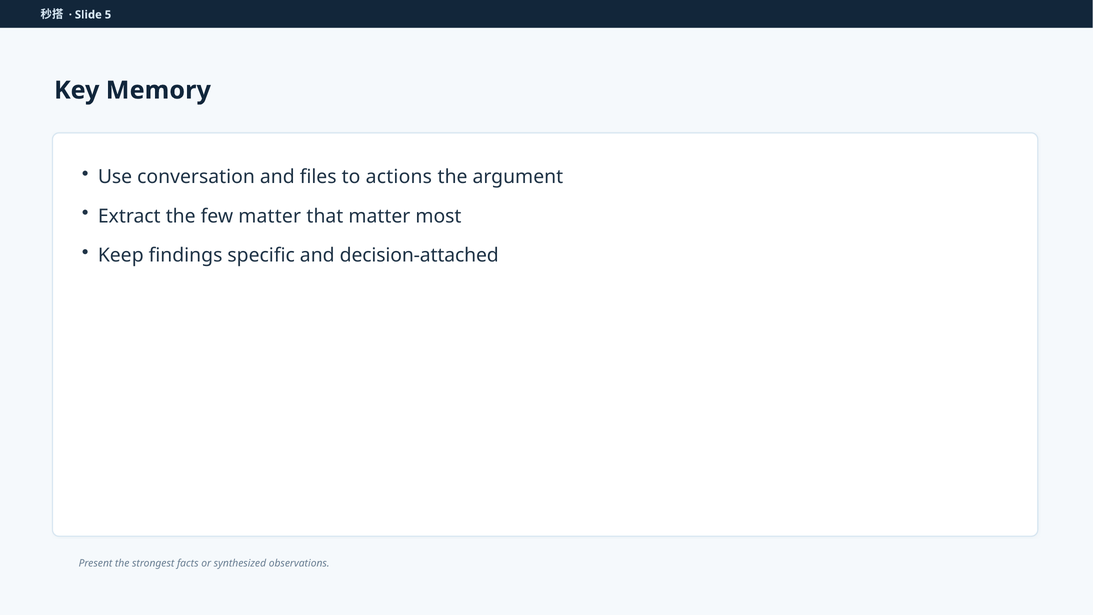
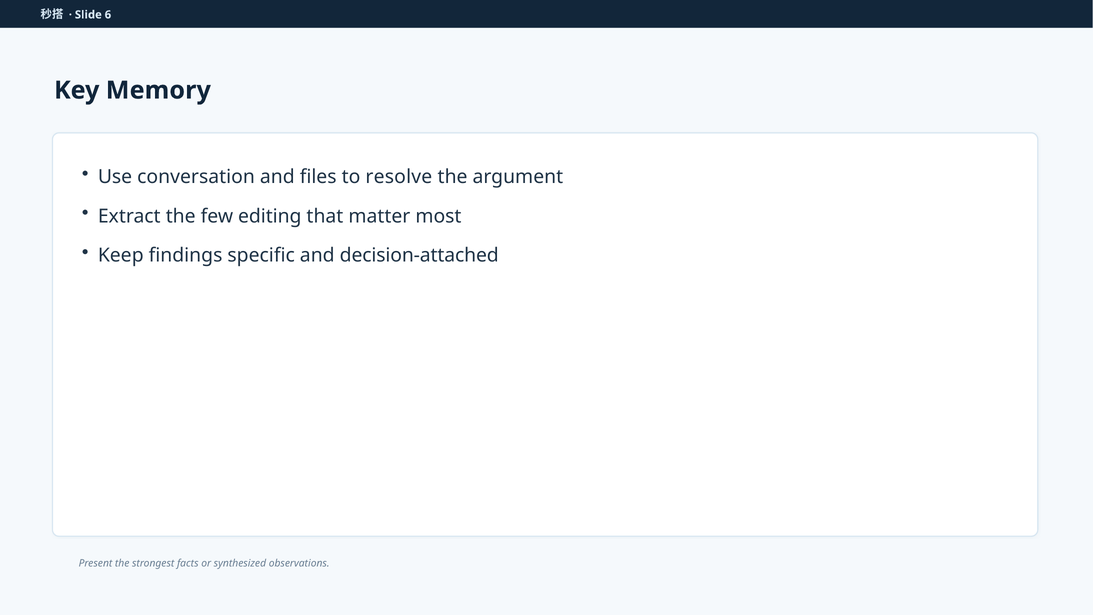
5: 5 -> 6
actions: actions -> resolve
few matter: matter -> editing
